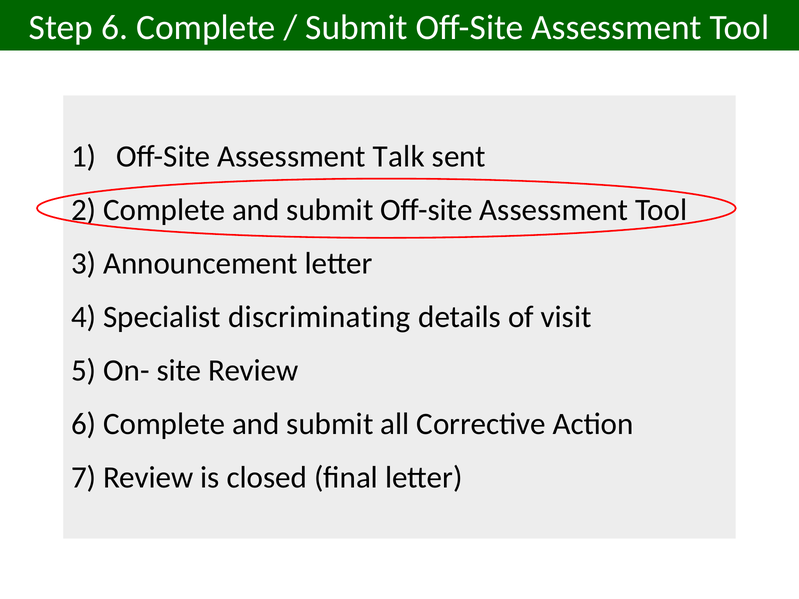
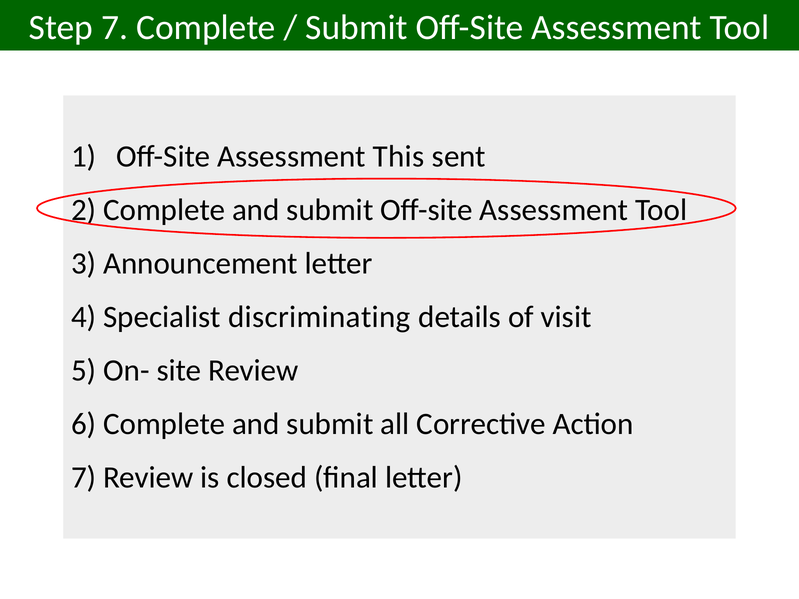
Step 6: 6 -> 7
Talk: Talk -> This
